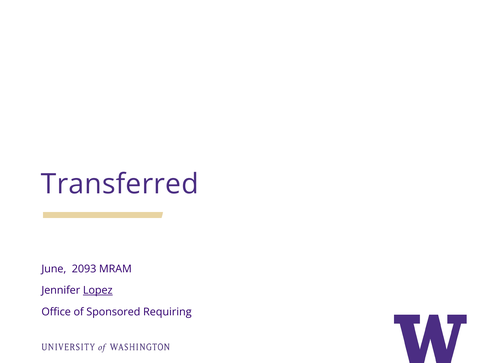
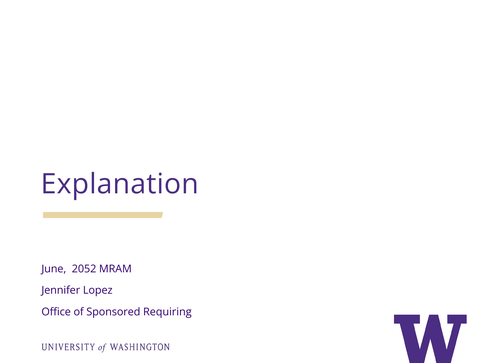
Transferred: Transferred -> Explanation
2093: 2093 -> 2052
Lopez underline: present -> none
